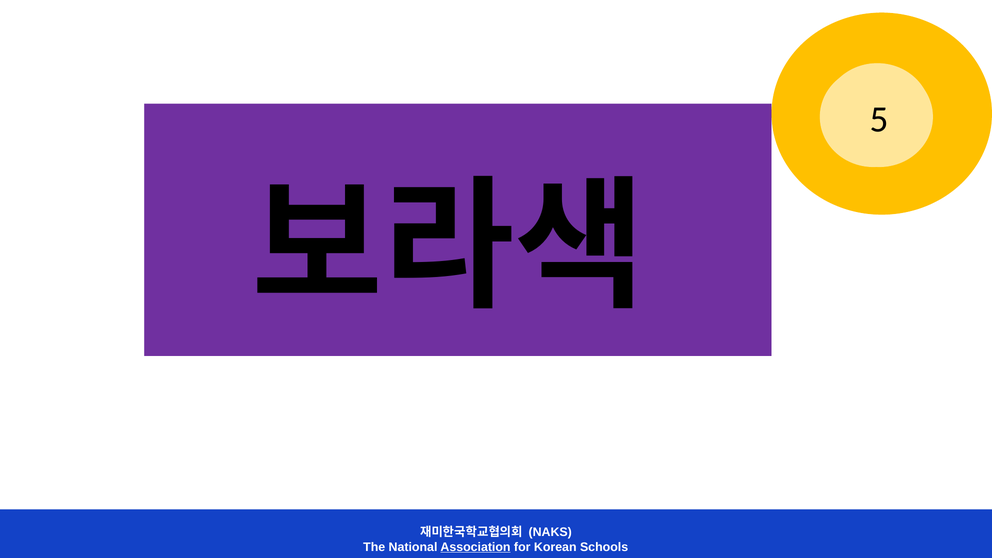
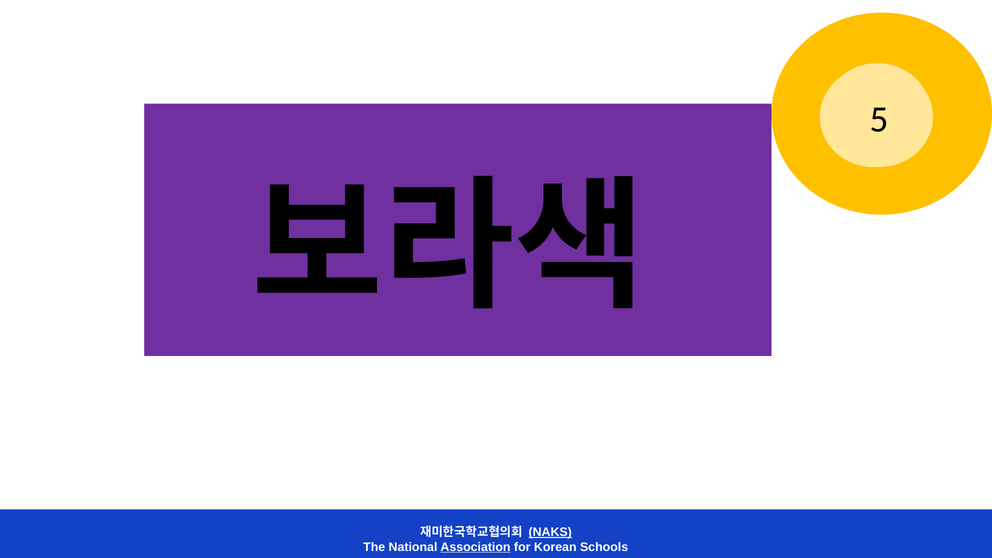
NAKS underline: none -> present
